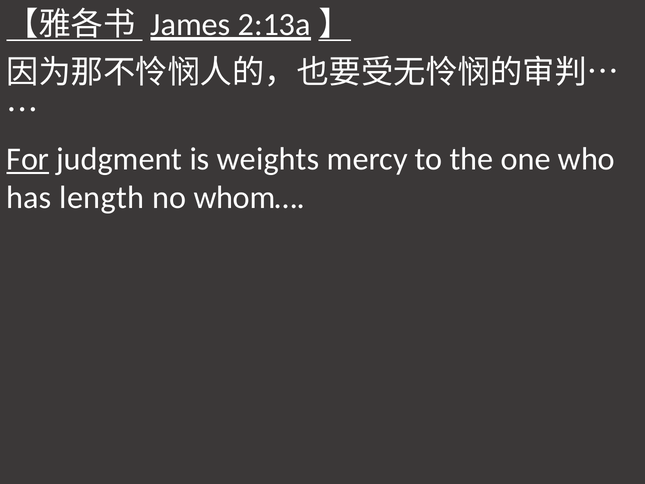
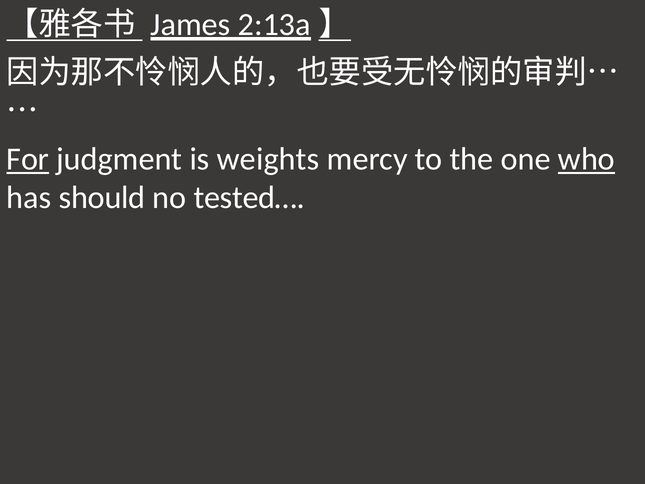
who underline: none -> present
length: length -> should
whom…: whom… -> tested…
